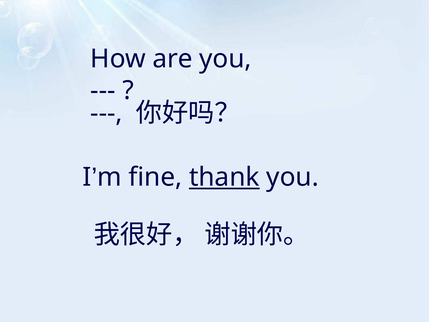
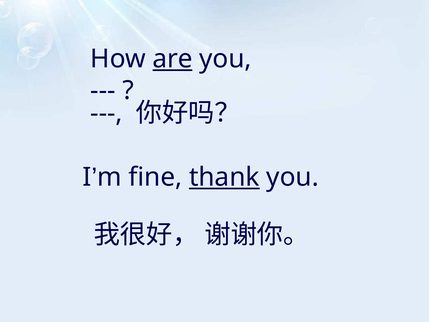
are underline: none -> present
